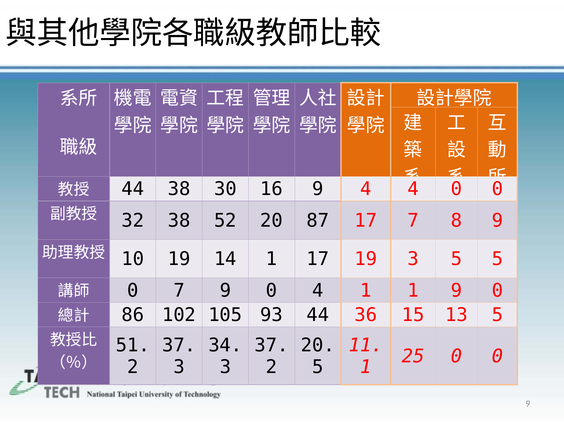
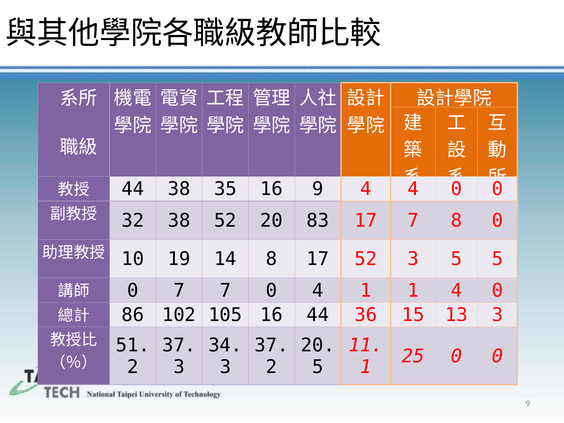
30: 30 -> 35
87: 87 -> 83
8 9: 9 -> 0
14 1: 1 -> 8
17 19: 19 -> 52
7 9: 9 -> 7
1 9: 9 -> 4
105 93: 93 -> 16
13 5: 5 -> 3
